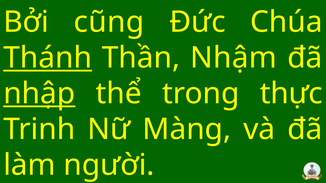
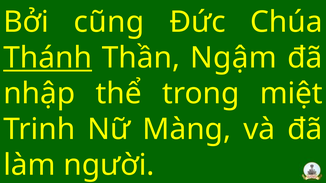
Nhậm: Nhậm -> Ngậm
nhập underline: present -> none
thực: thực -> miệt
